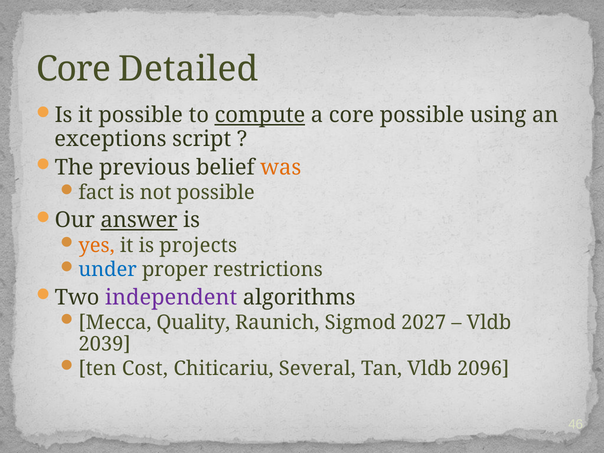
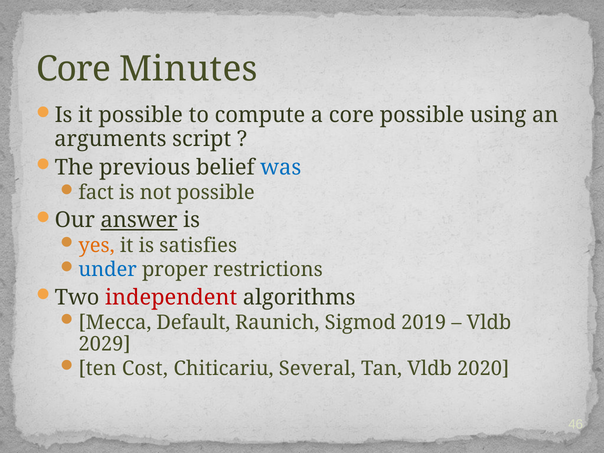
Detailed: Detailed -> Minutes
compute underline: present -> none
exceptions: exceptions -> arguments
was colour: orange -> blue
projects: projects -> satisfies
independent colour: purple -> red
Quality: Quality -> Default
2027: 2027 -> 2019
2039: 2039 -> 2029
2096: 2096 -> 2020
